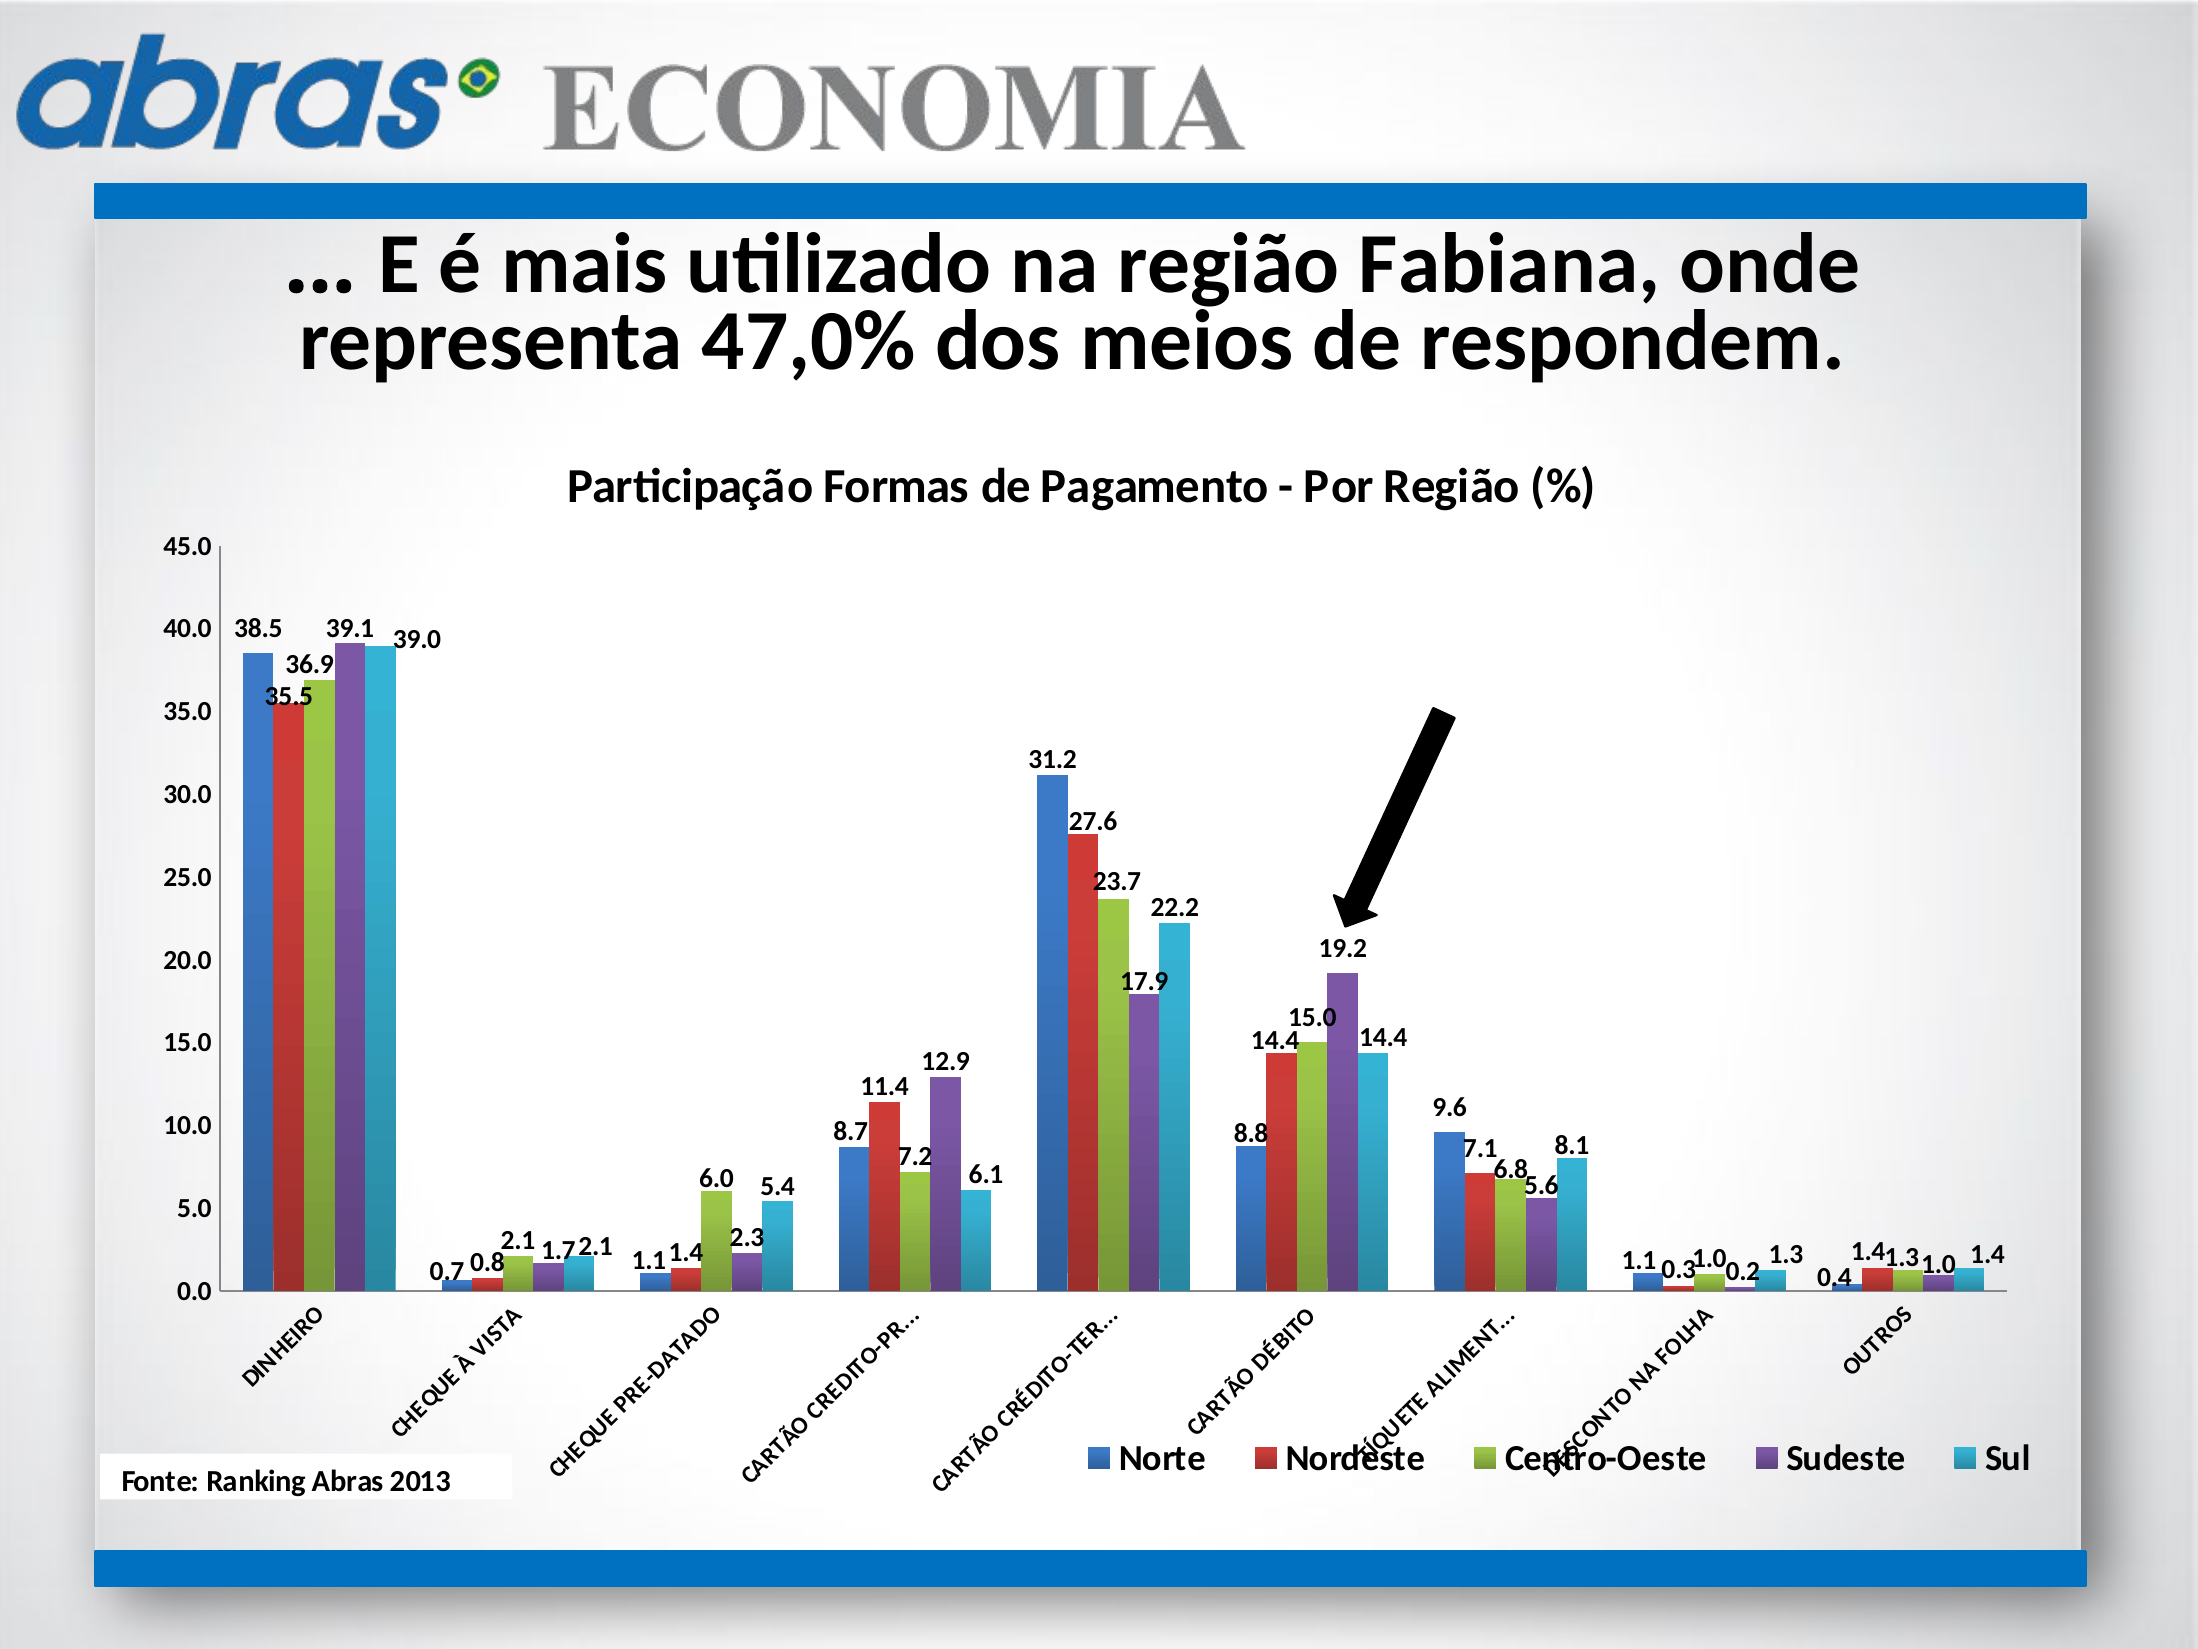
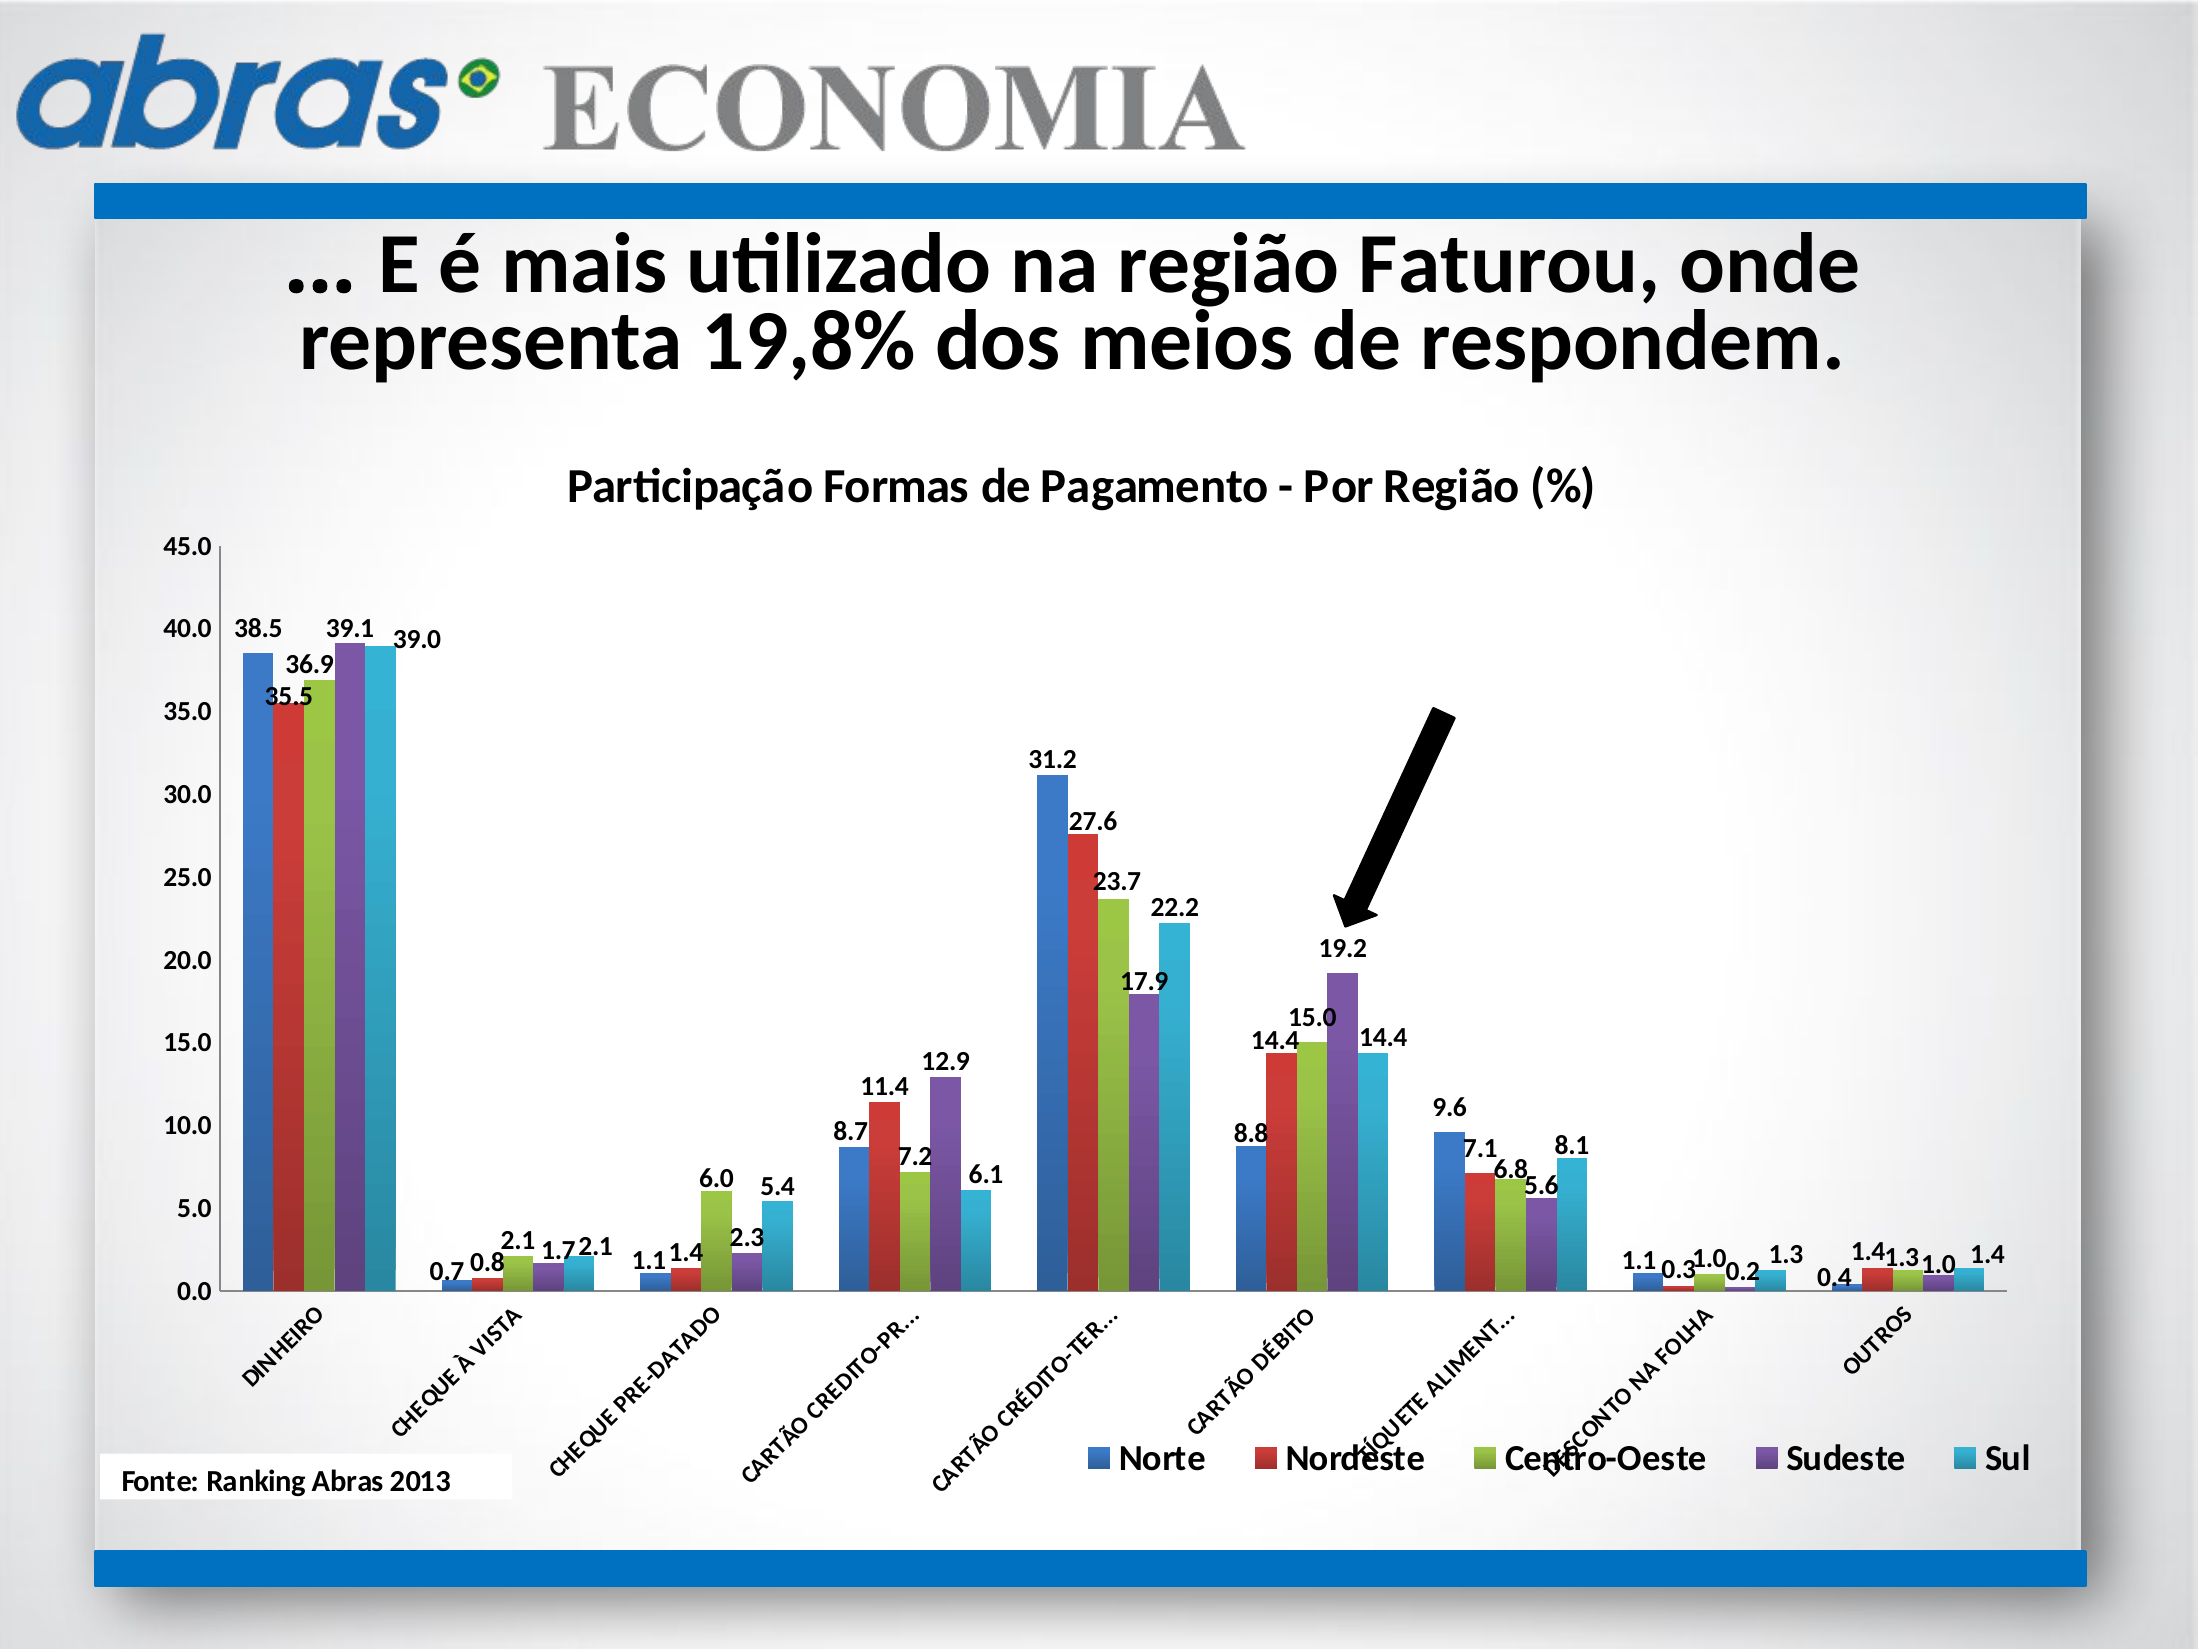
Fabiana: Fabiana -> Faturou
47,0%: 47,0% -> 19,8%
